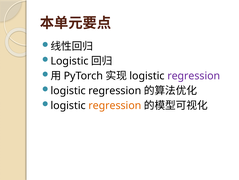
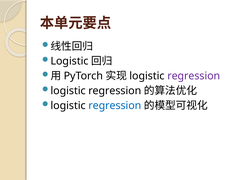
regression at (115, 105) colour: orange -> blue
